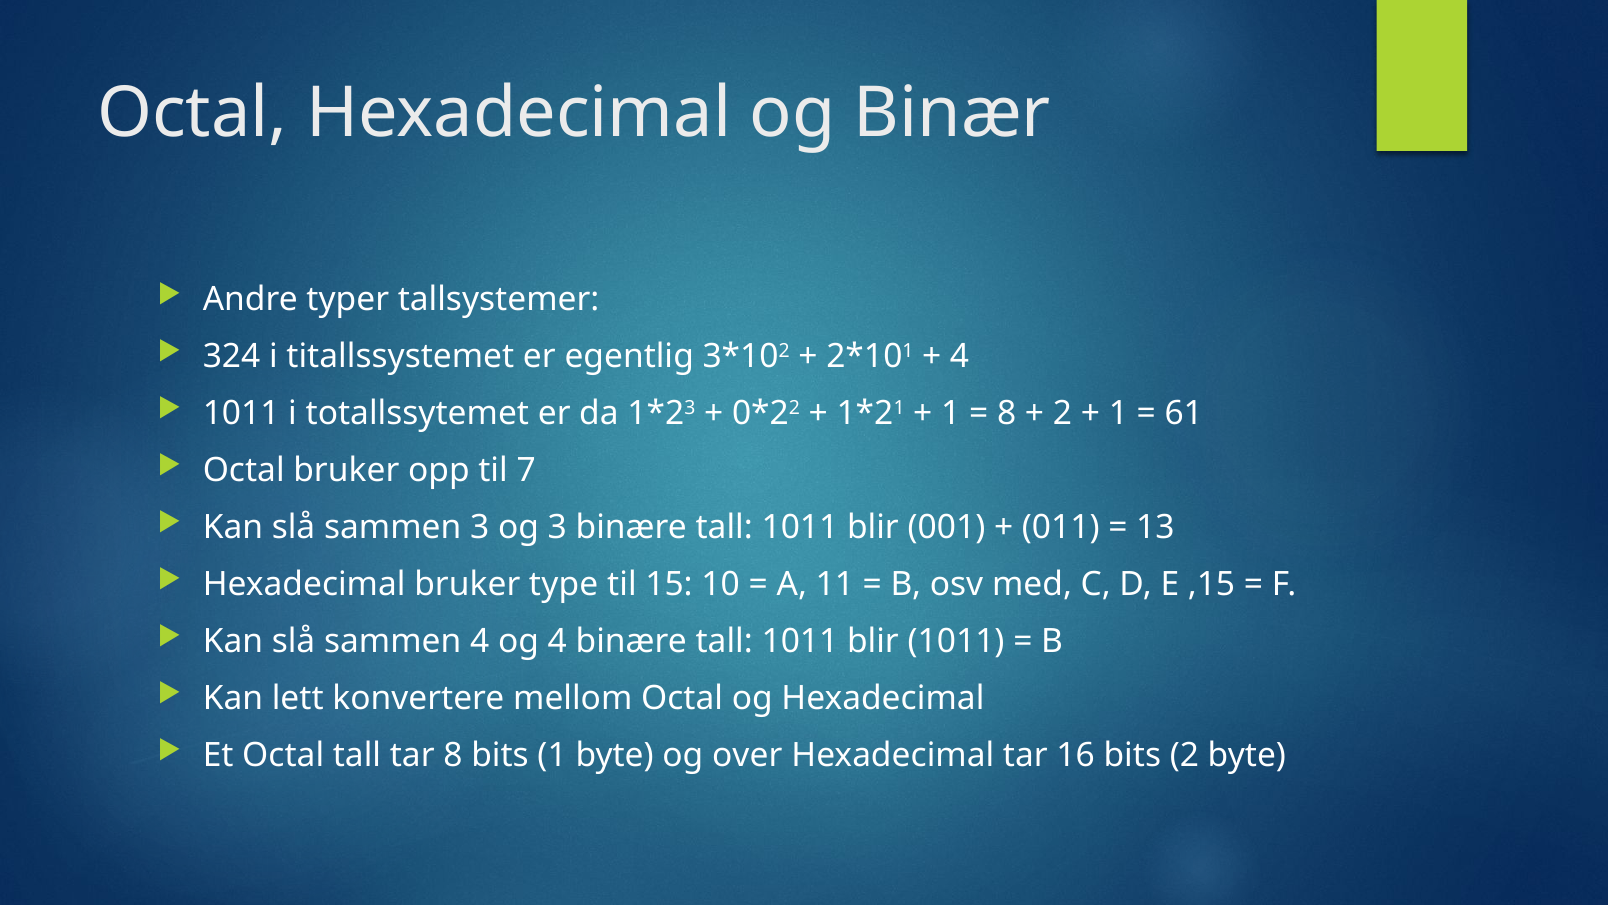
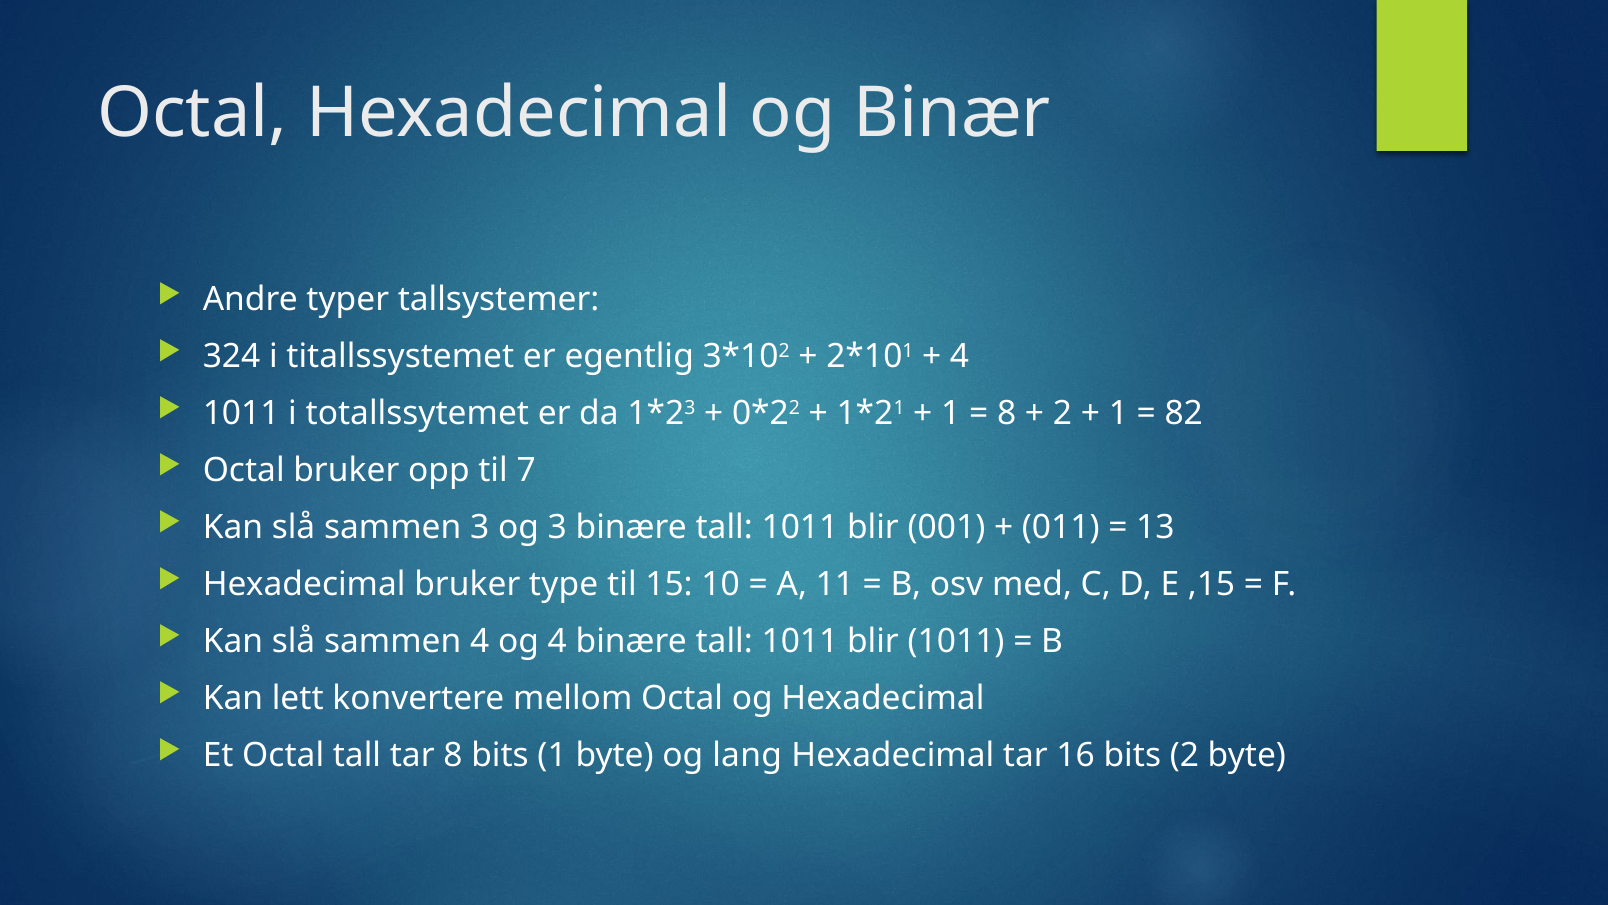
61: 61 -> 82
over: over -> lang
